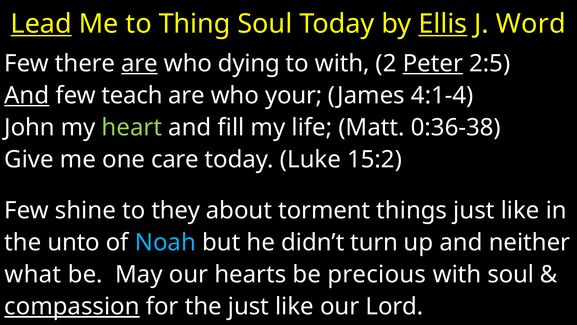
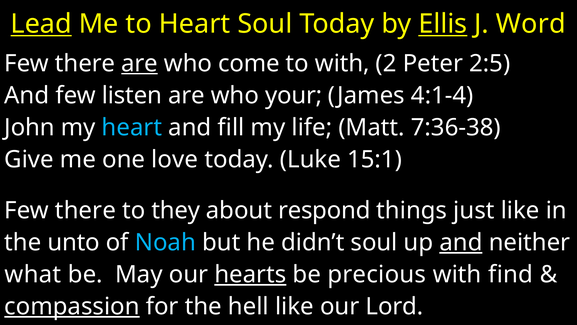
to Thing: Thing -> Heart
dying: dying -> come
Peter underline: present -> none
And at (27, 95) underline: present -> none
teach: teach -> listen
heart at (132, 127) colour: light green -> light blue
0:36-38: 0:36-38 -> 7:36-38
care: care -> love
15:2: 15:2 -> 15:1
shine at (85, 210): shine -> there
torment: torment -> respond
didn’t turn: turn -> soul
and at (461, 242) underline: none -> present
hearts underline: none -> present
with soul: soul -> find
the just: just -> hell
